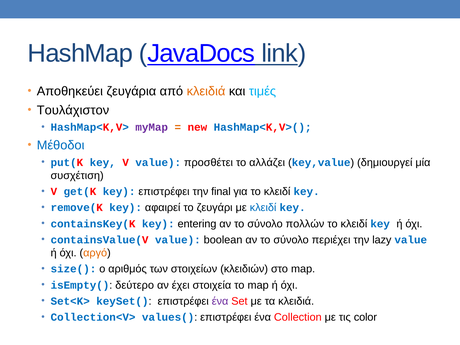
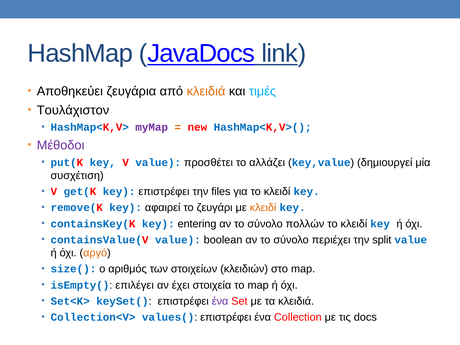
Μέθοδοι colour: blue -> purple
final: final -> files
κλειδί at (263, 208) colour: blue -> orange
lazy: lazy -> split
δεύτερο: δεύτερο -> επιλέγει
color: color -> docs
